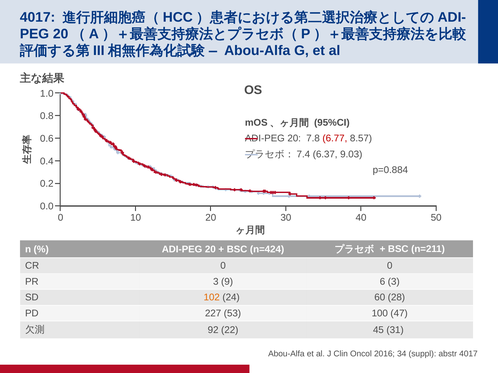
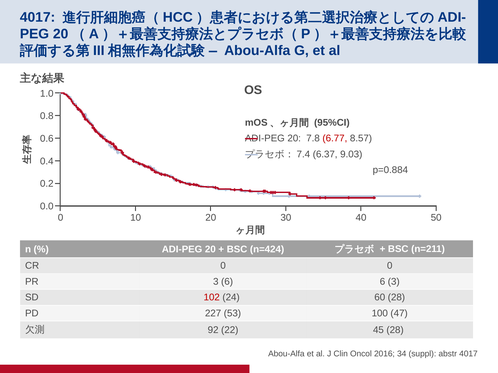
3 9: 9 -> 6
102 colour: orange -> red
45 31: 31 -> 28
